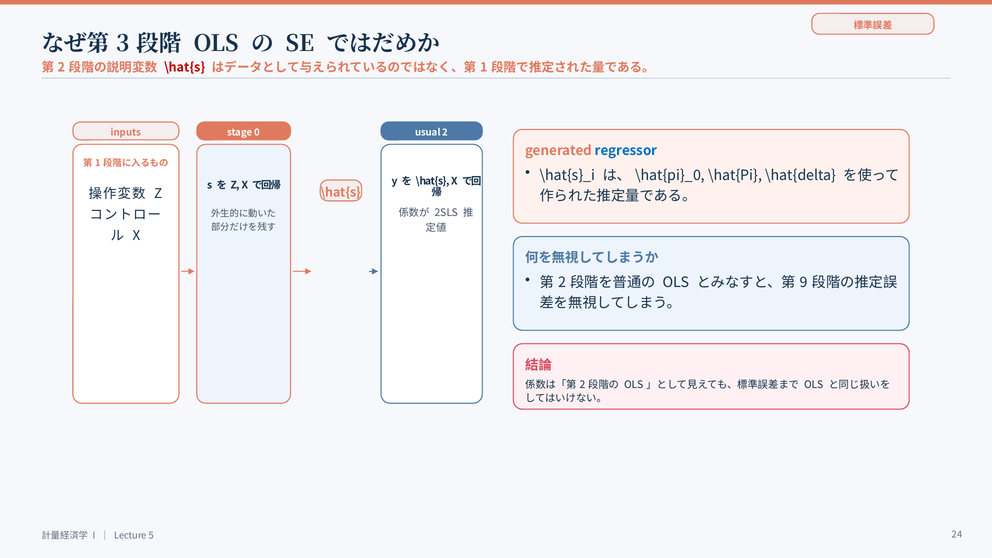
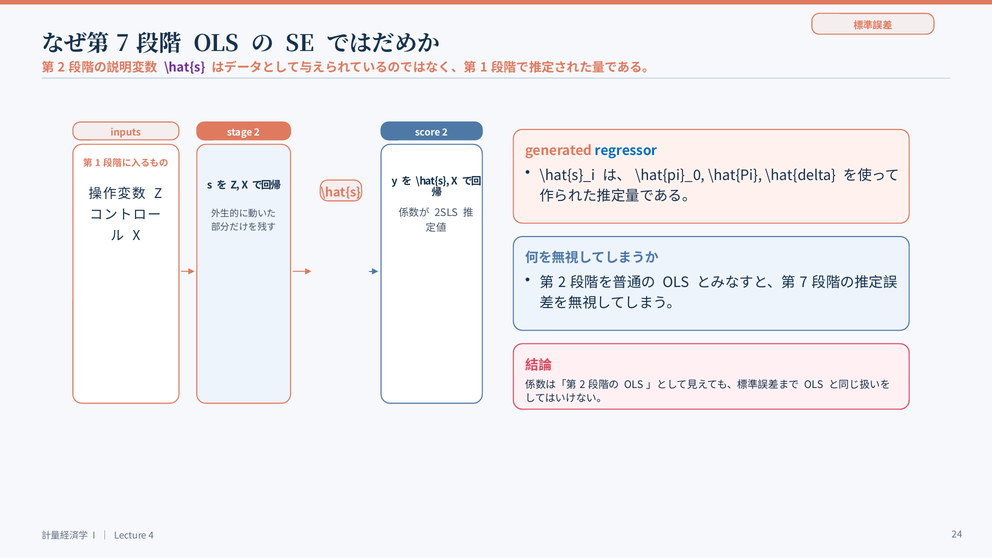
3 at (123, 44): 3 -> 7
\hat{s at (185, 68) colour: red -> purple
stage 0: 0 -> 2
usual: usual -> score
9 at (804, 283): 9 -> 7
5: 5 -> 4
